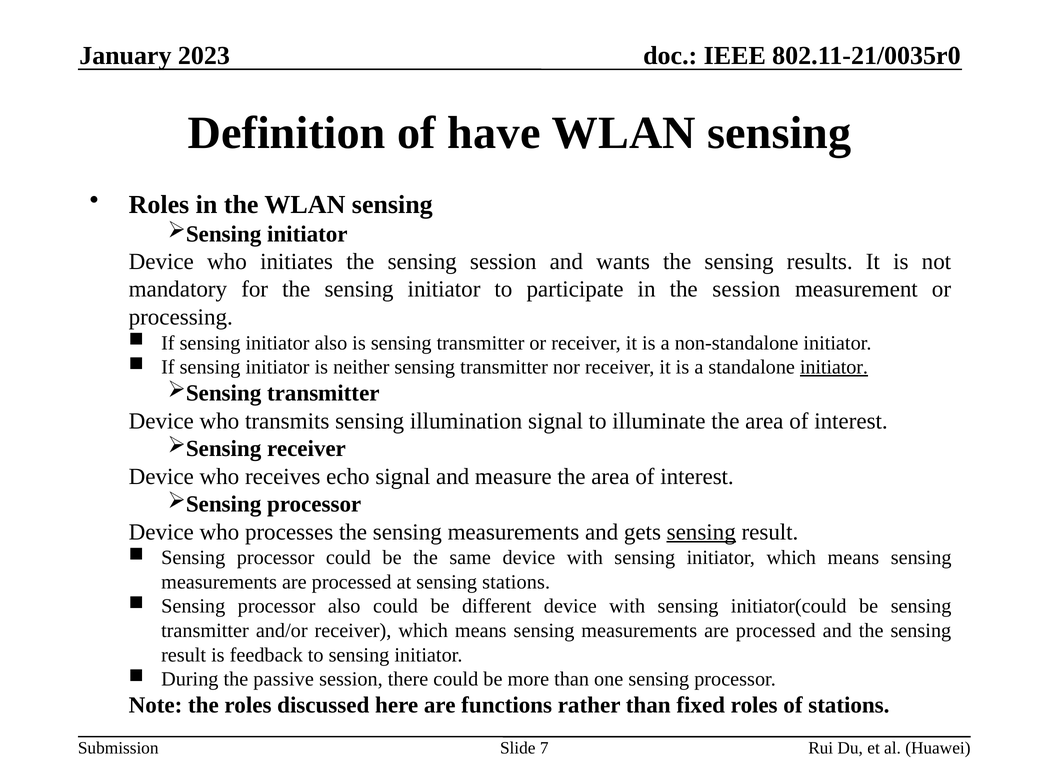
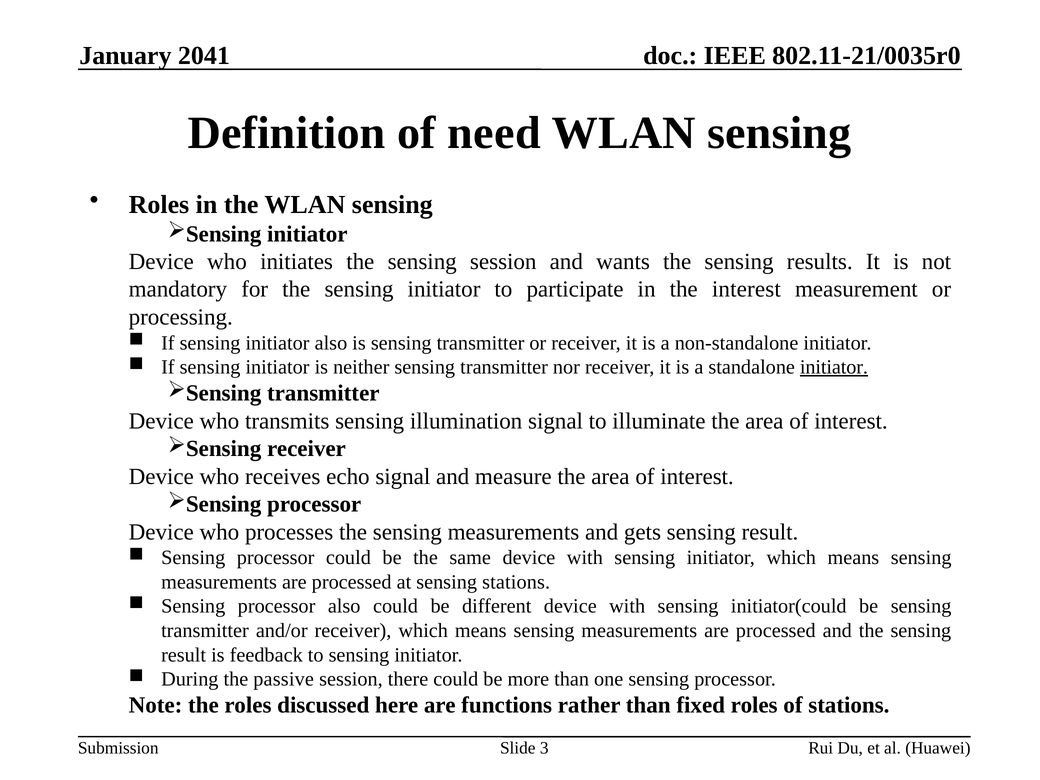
2023: 2023 -> 2041
have: have -> need
the session: session -> interest
sensing at (701, 532) underline: present -> none
7: 7 -> 3
